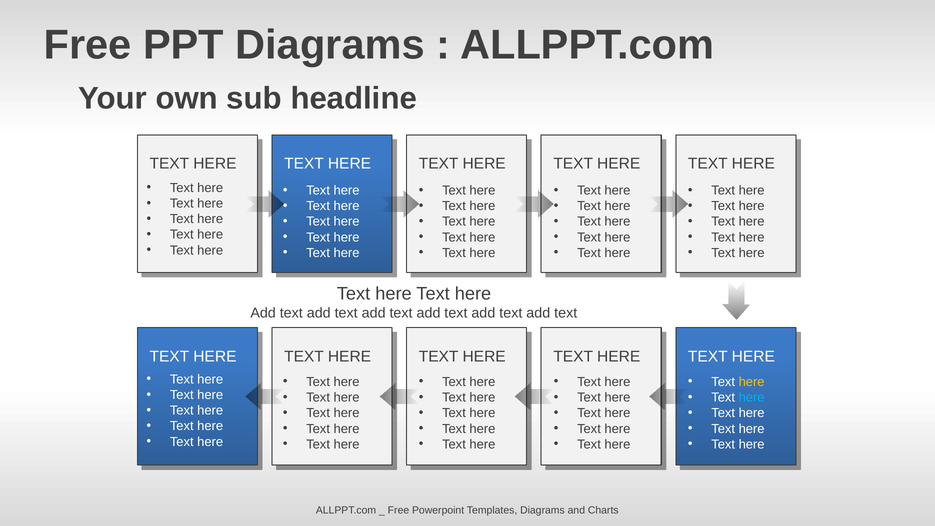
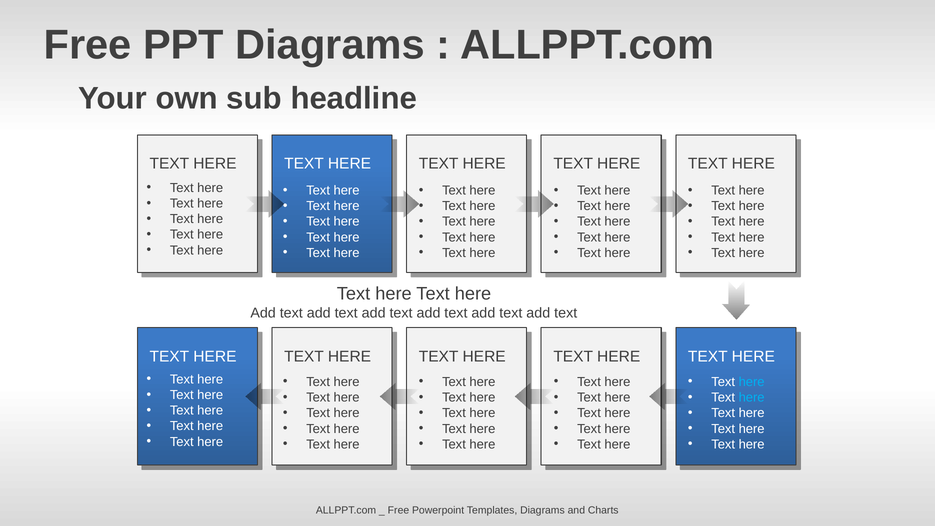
here at (752, 382) colour: yellow -> light blue
